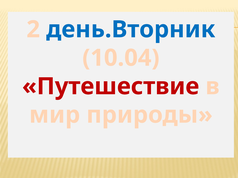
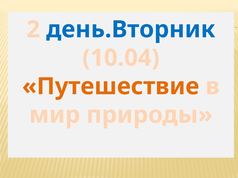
Путешествие colour: red -> orange
